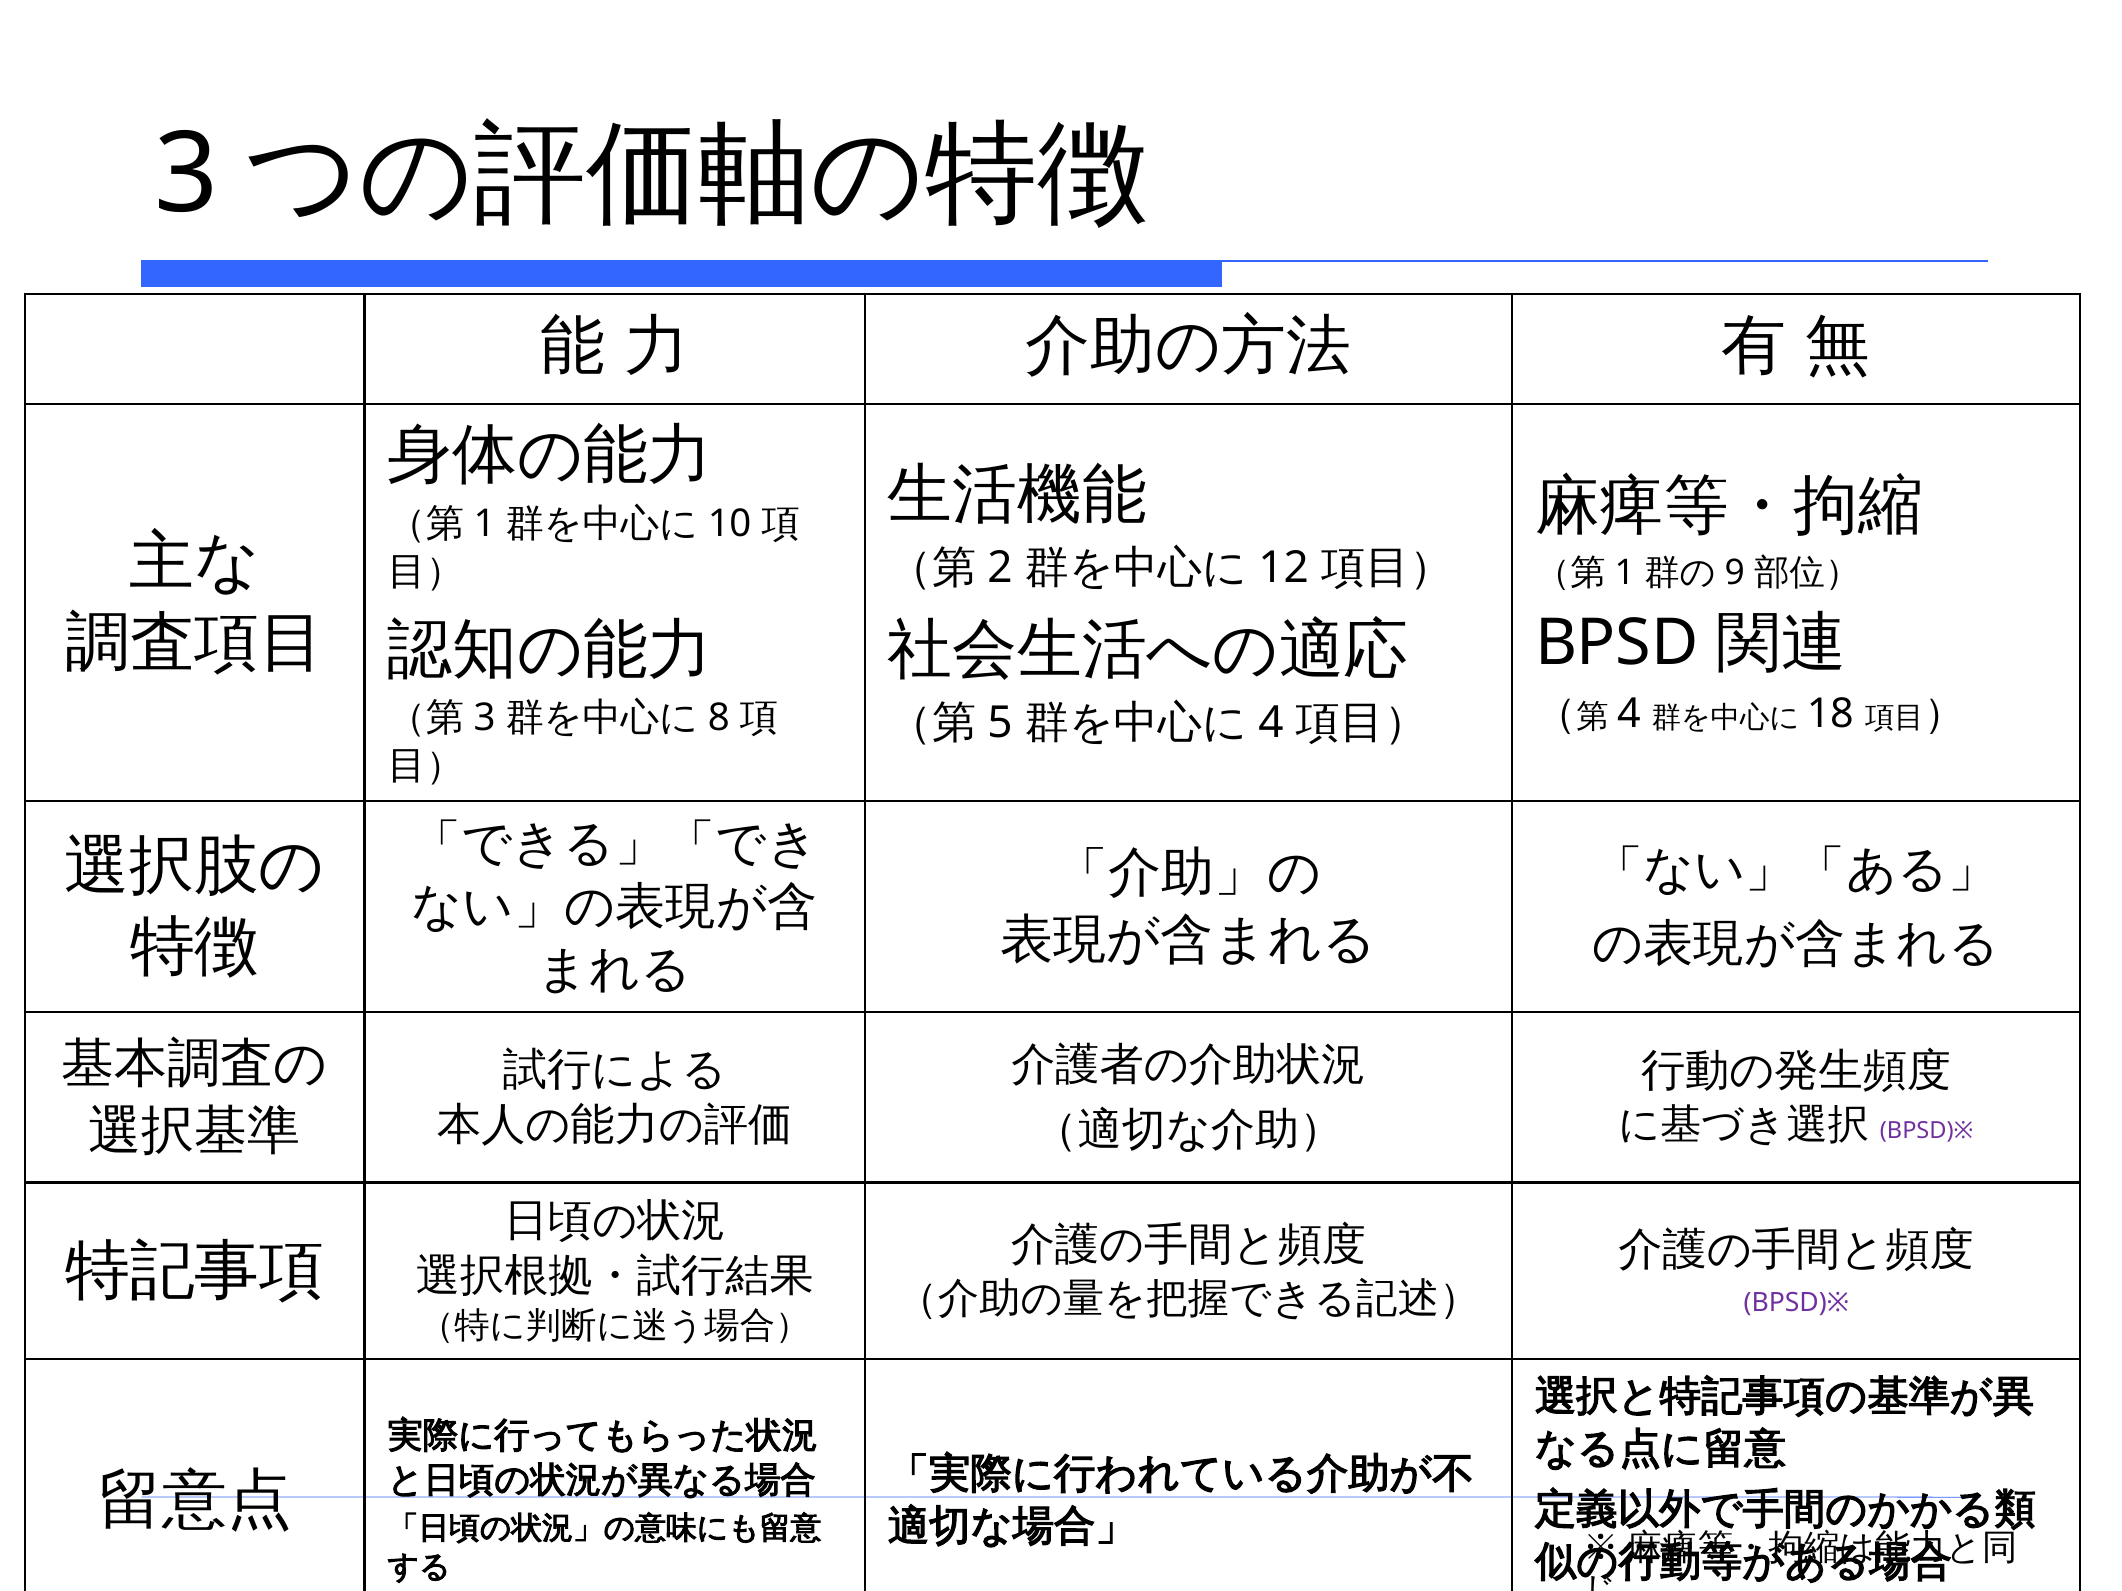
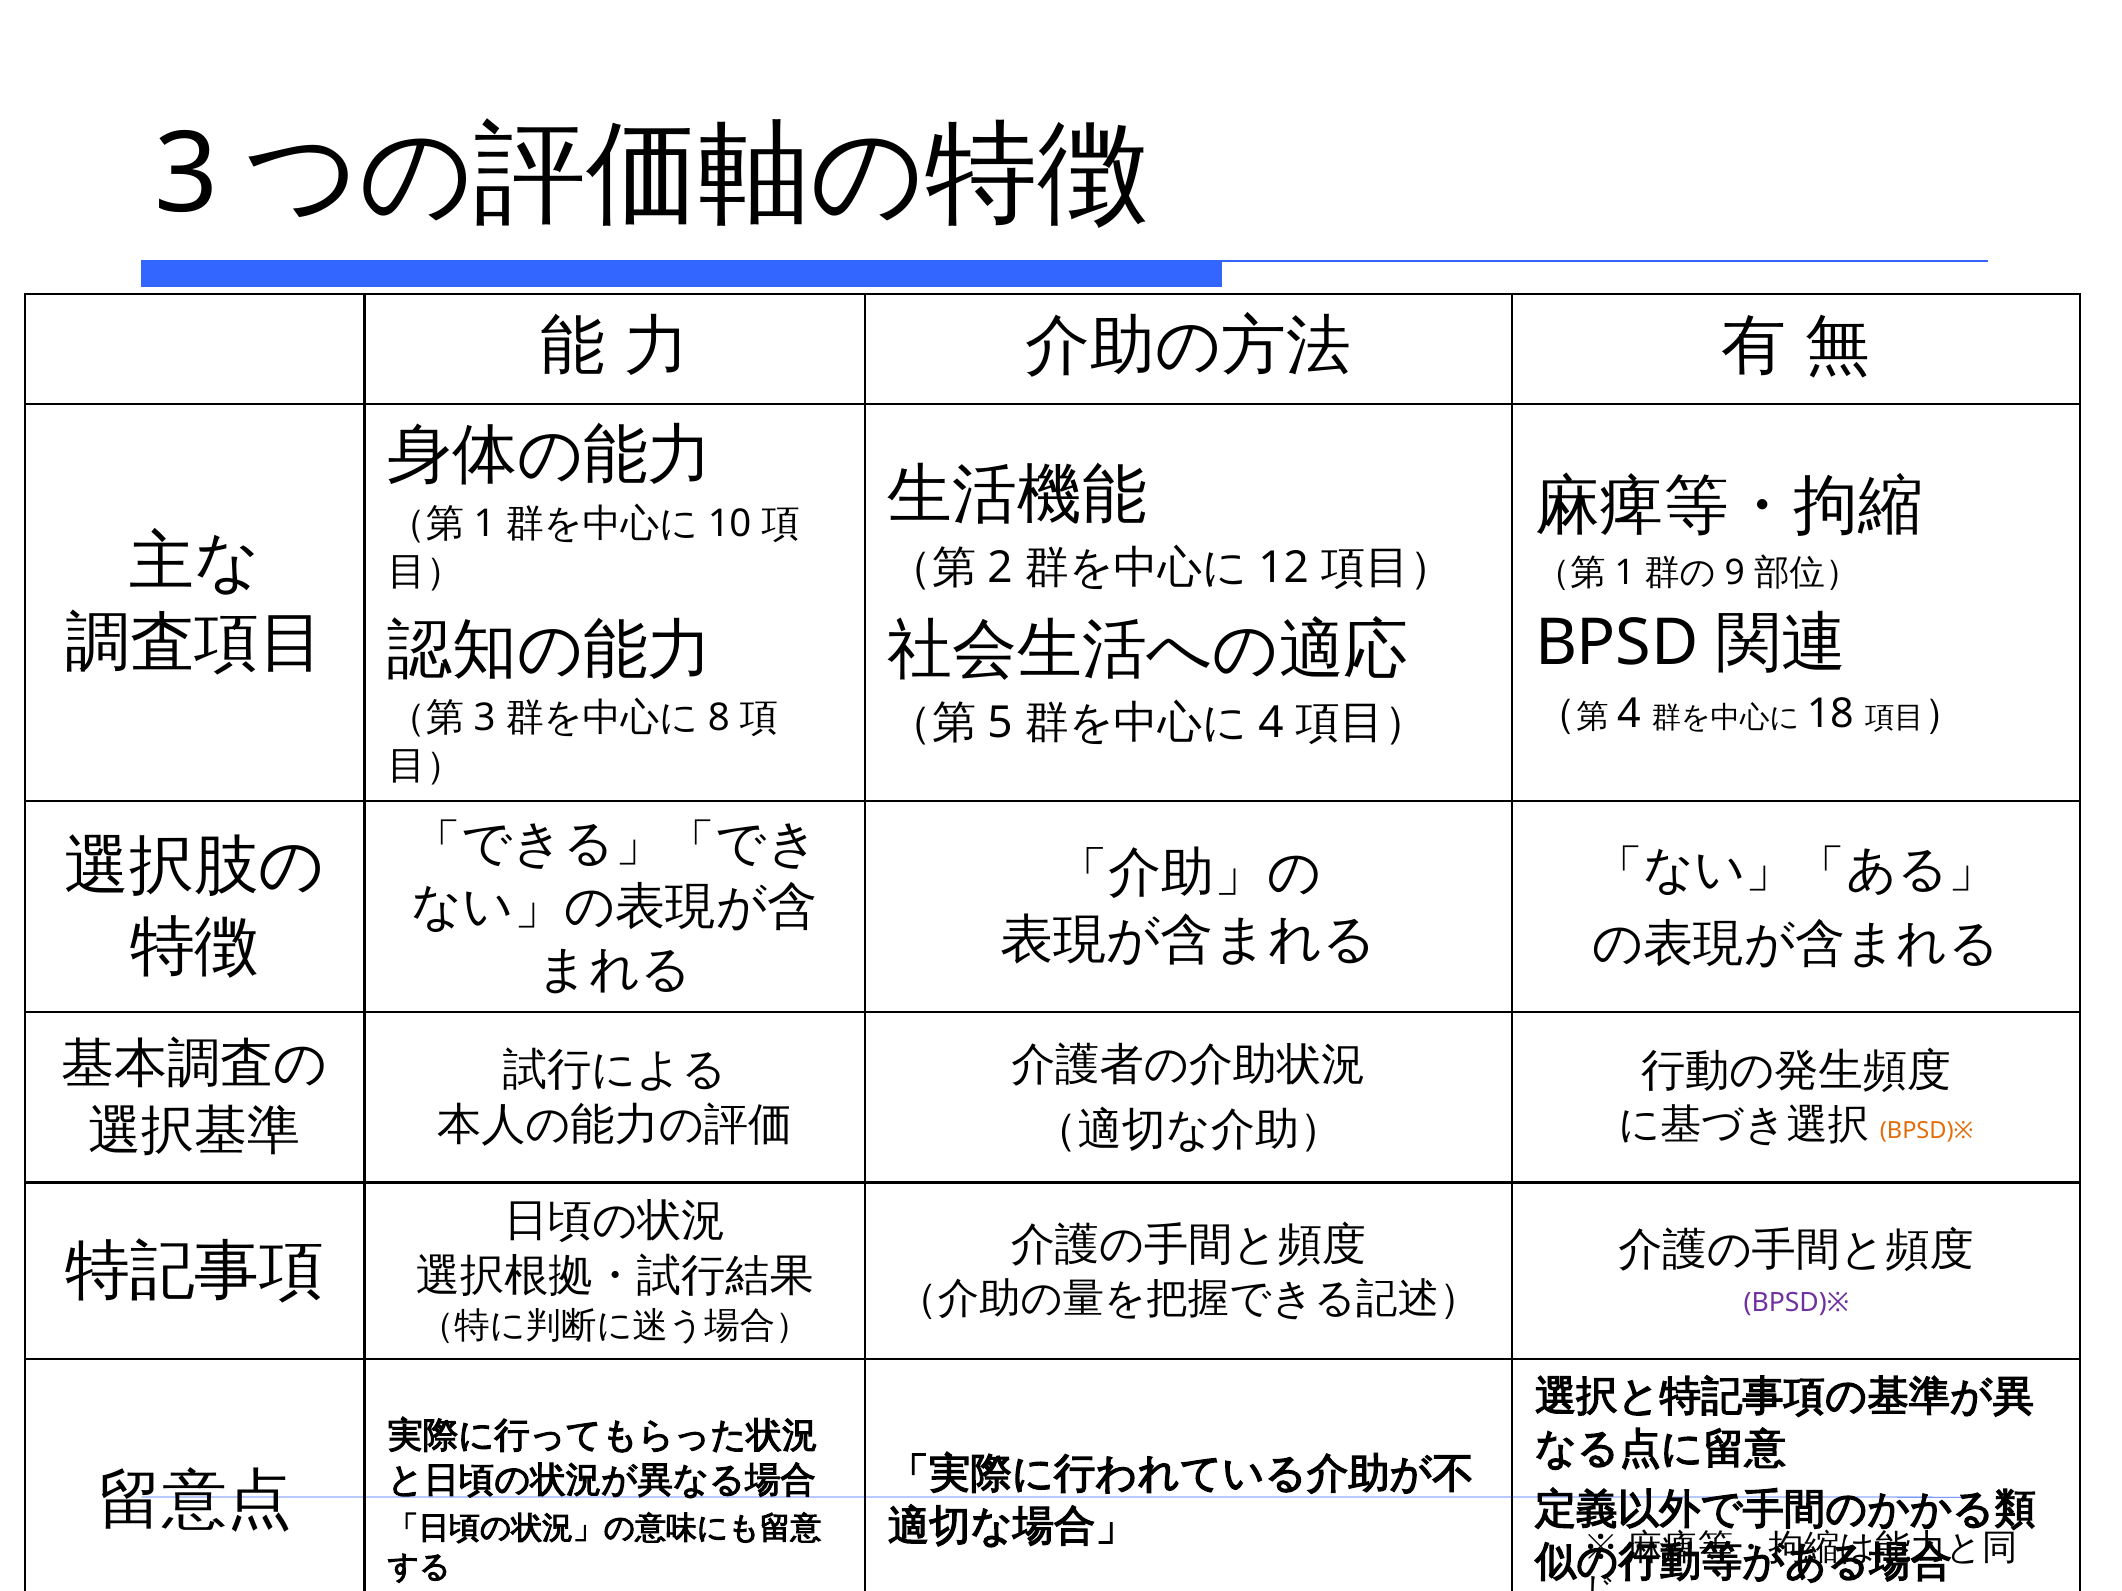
BPSD)※ at (1927, 1131) colour: purple -> orange
